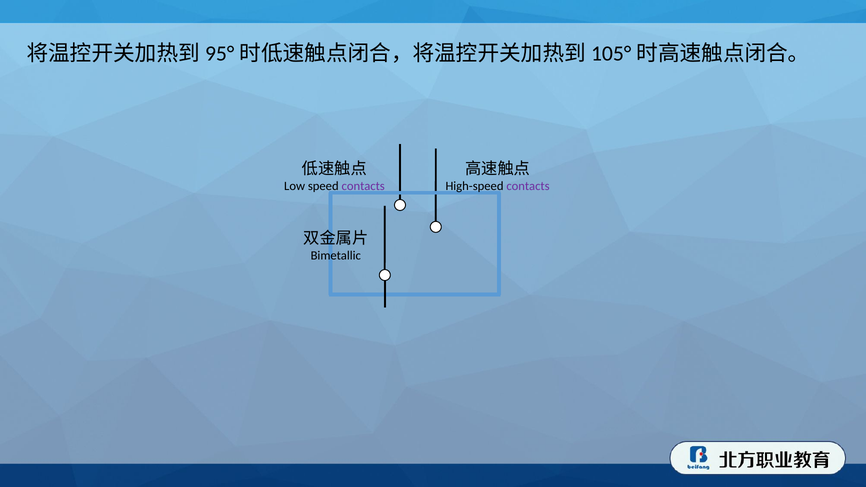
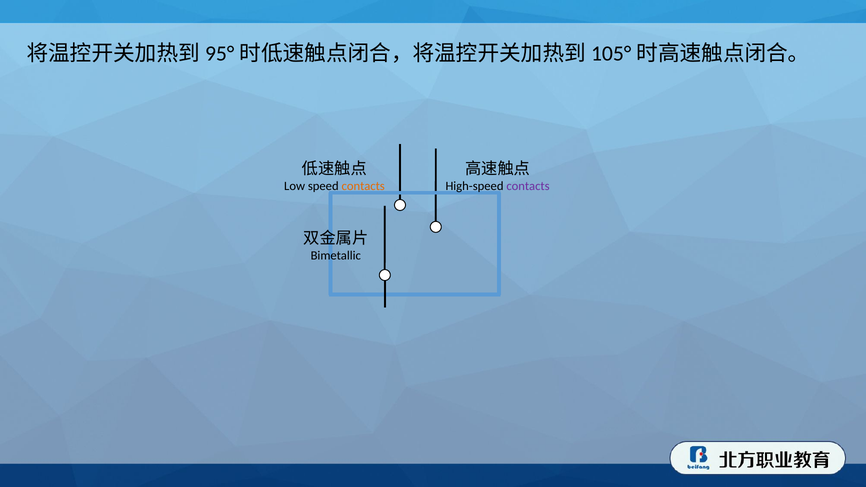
contacts at (363, 186) colour: purple -> orange
